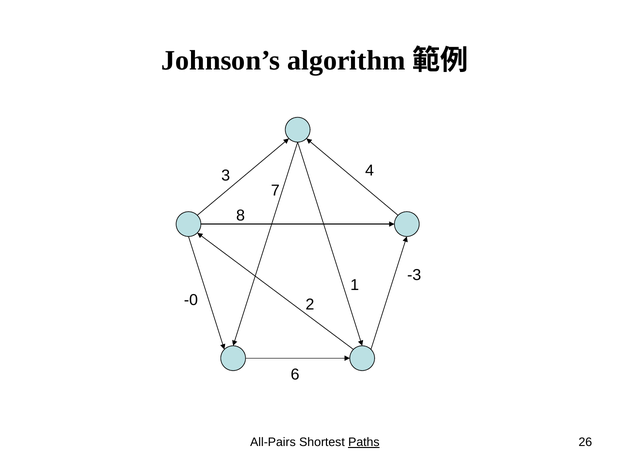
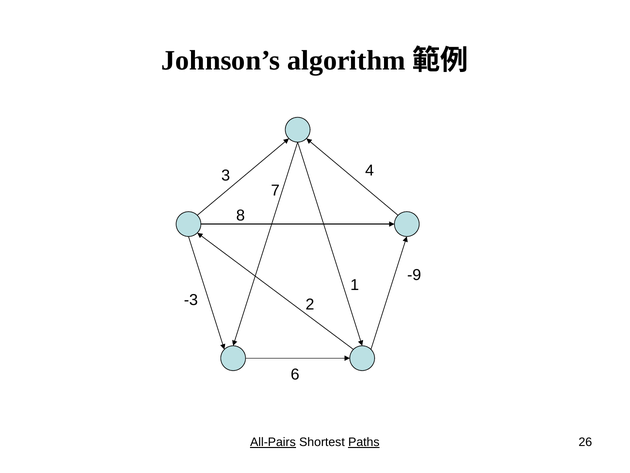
-3: -3 -> -9
-0: -0 -> -3
All-Pairs underline: none -> present
